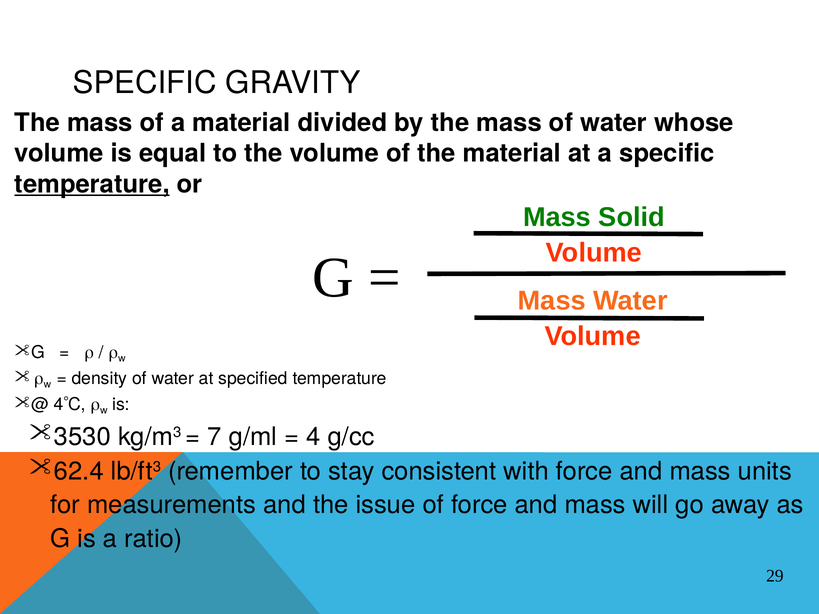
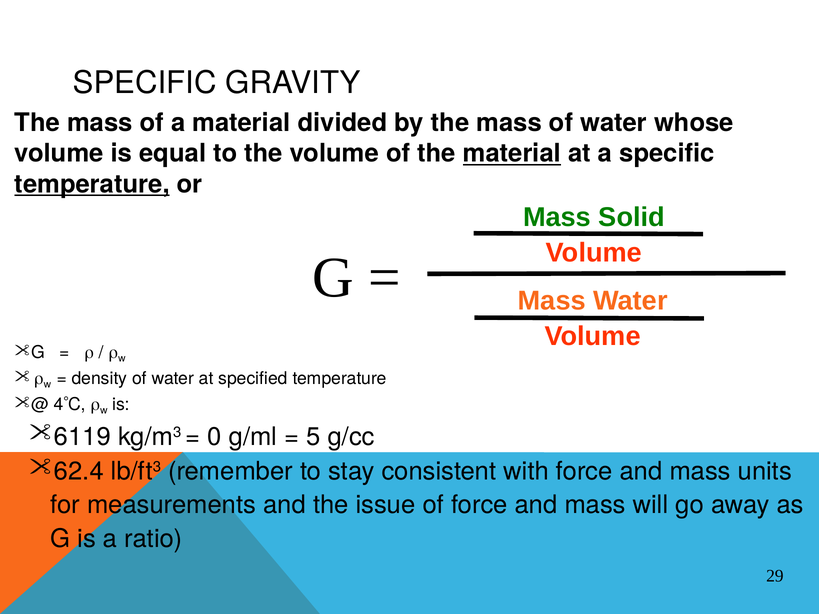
material at (512, 154) underline: none -> present
3530: 3530 -> 6119
7: 7 -> 0
4: 4 -> 5
